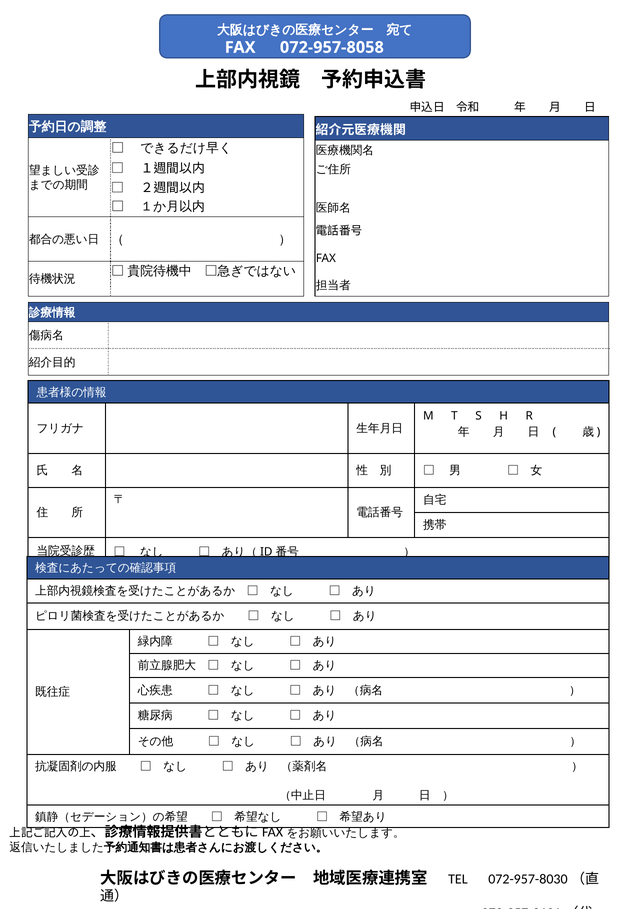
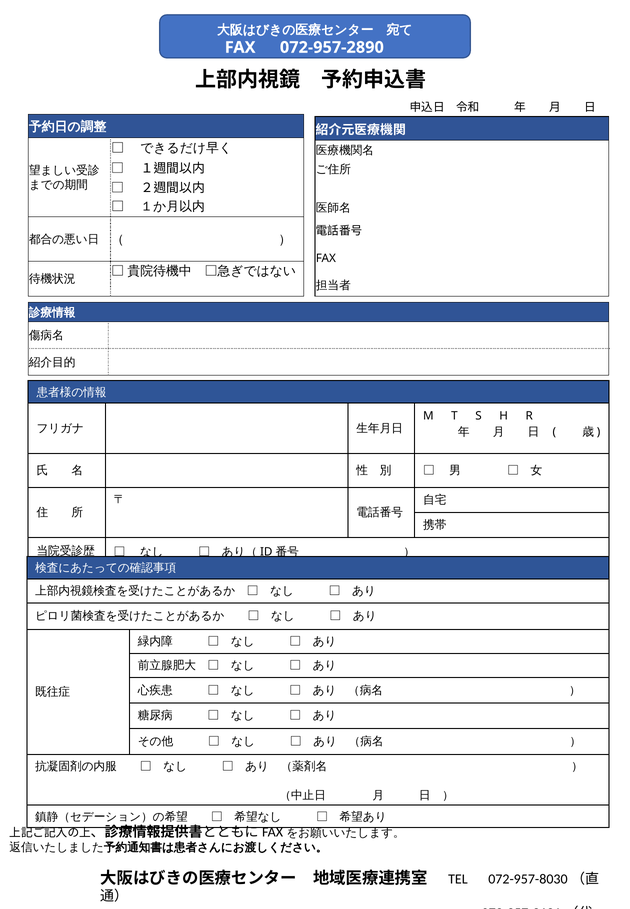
072-957-8058: 072-957-8058 -> 072-957-2890
